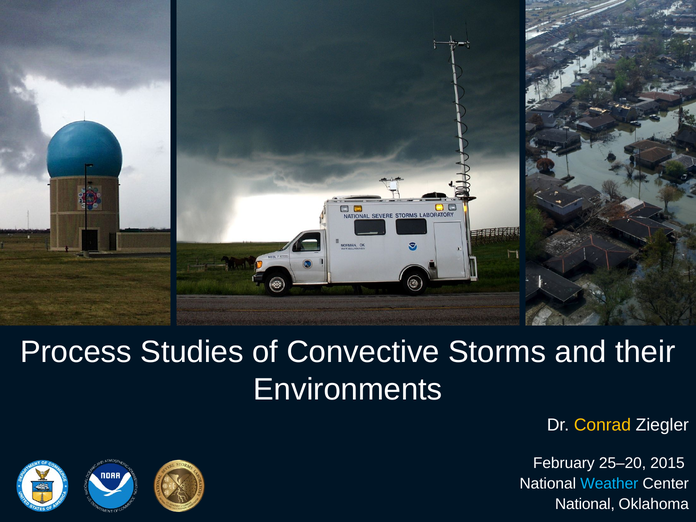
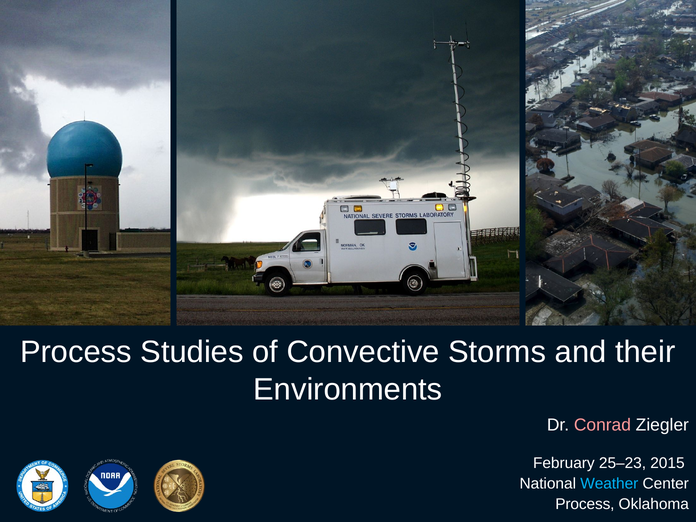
Conrad colour: yellow -> pink
25–20: 25–20 -> 25–23
National at (585, 504): National -> Process
